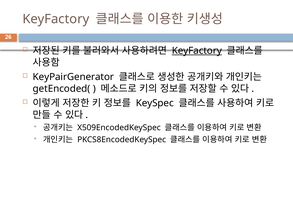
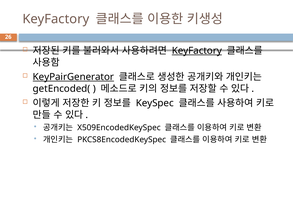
KeyPairGenerator underline: none -> present
